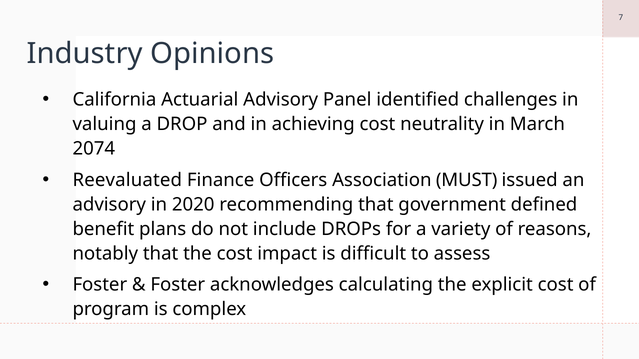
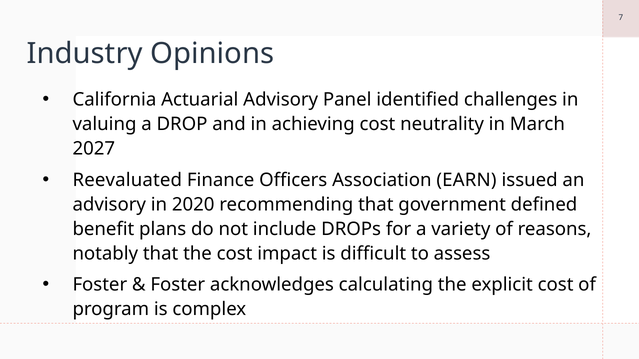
2074: 2074 -> 2027
MUST: MUST -> EARN
